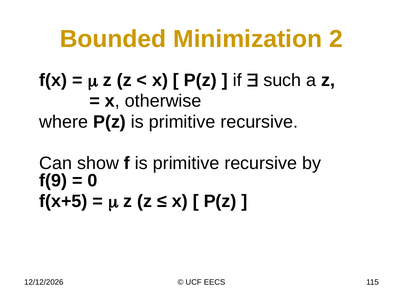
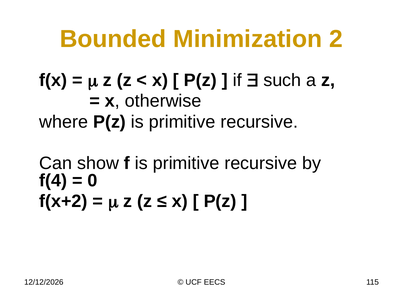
f(9: f(9 -> f(4
f(x+5: f(x+5 -> f(x+2
